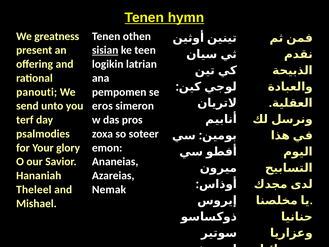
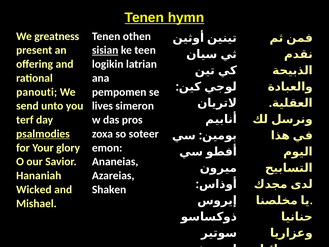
eros: eros -> lives
psalmodies underline: none -> present
Theleel: Theleel -> Wicked
Nemak: Nemak -> Shaken
